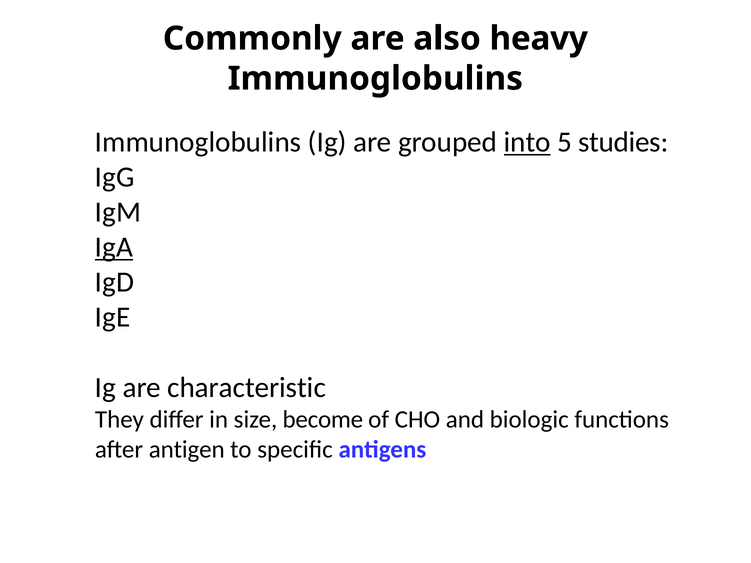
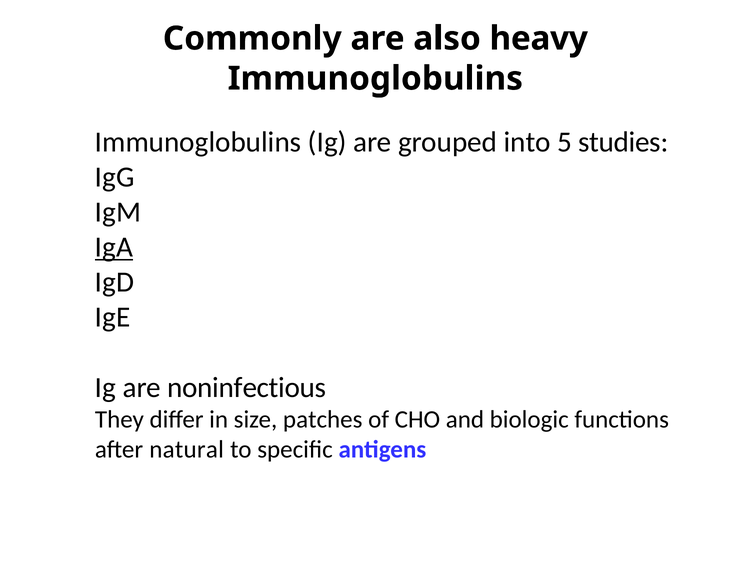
into underline: present -> none
characteristic: characteristic -> noninfectious
become: become -> patches
antigen: antigen -> natural
